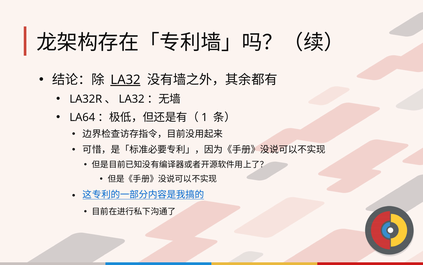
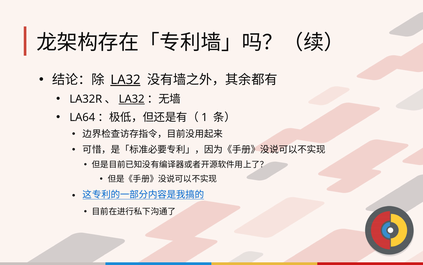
LA32 at (132, 99) underline: none -> present
